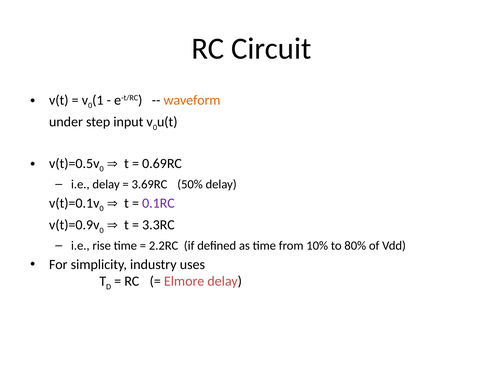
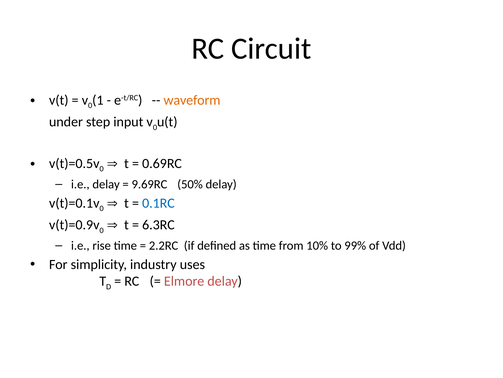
3.69RC: 3.69RC -> 9.69RC
0.1RC colour: purple -> blue
3.3RC: 3.3RC -> 6.3RC
80%: 80% -> 99%
